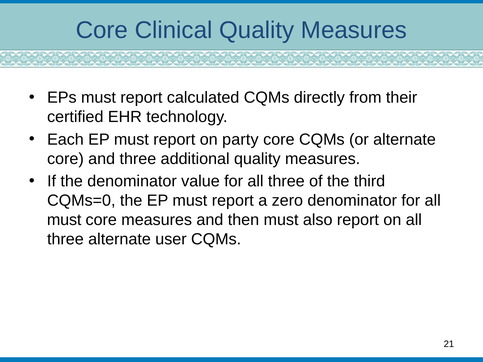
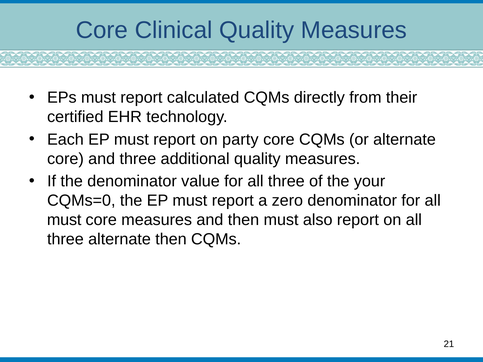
third: third -> your
alternate user: user -> then
